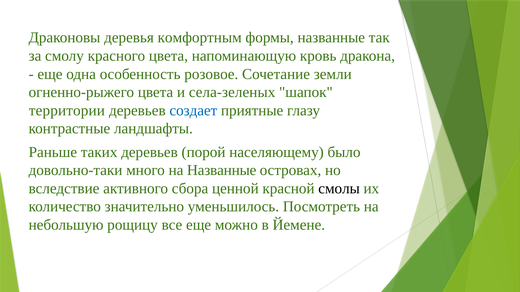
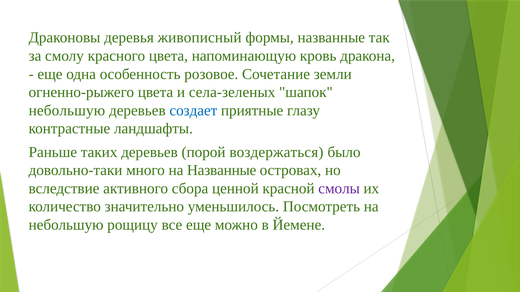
комфортным: комфортным -> живописный
территории at (67, 111): территории -> небольшую
населяющему: населяющему -> воздержаться
смолы colour: black -> purple
